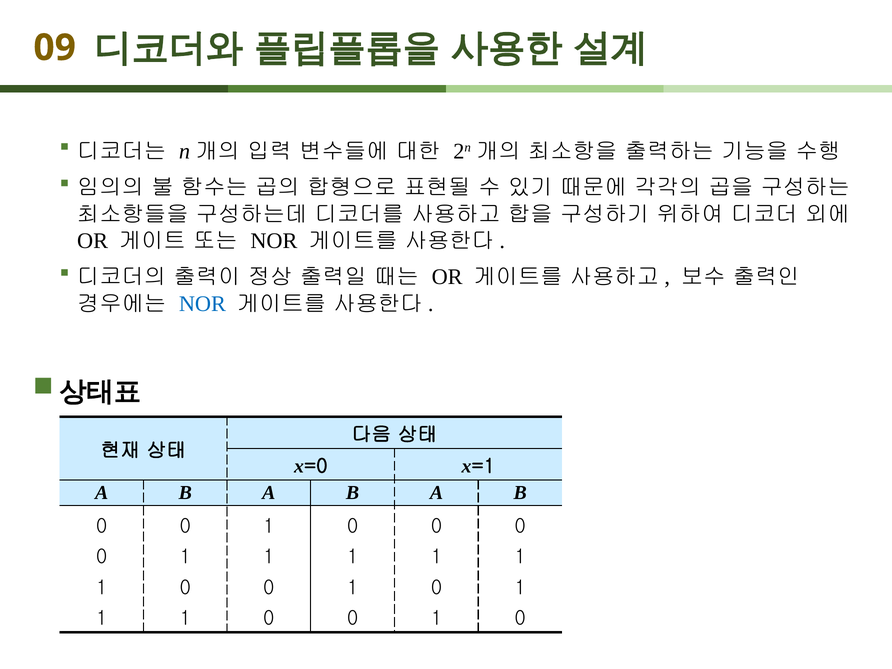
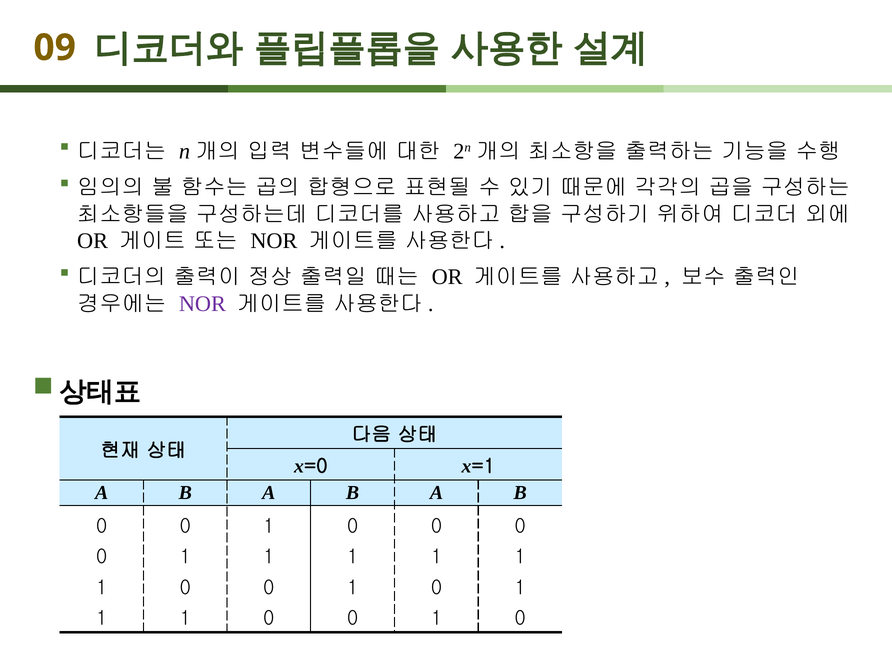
NOR at (202, 304) colour: blue -> purple
